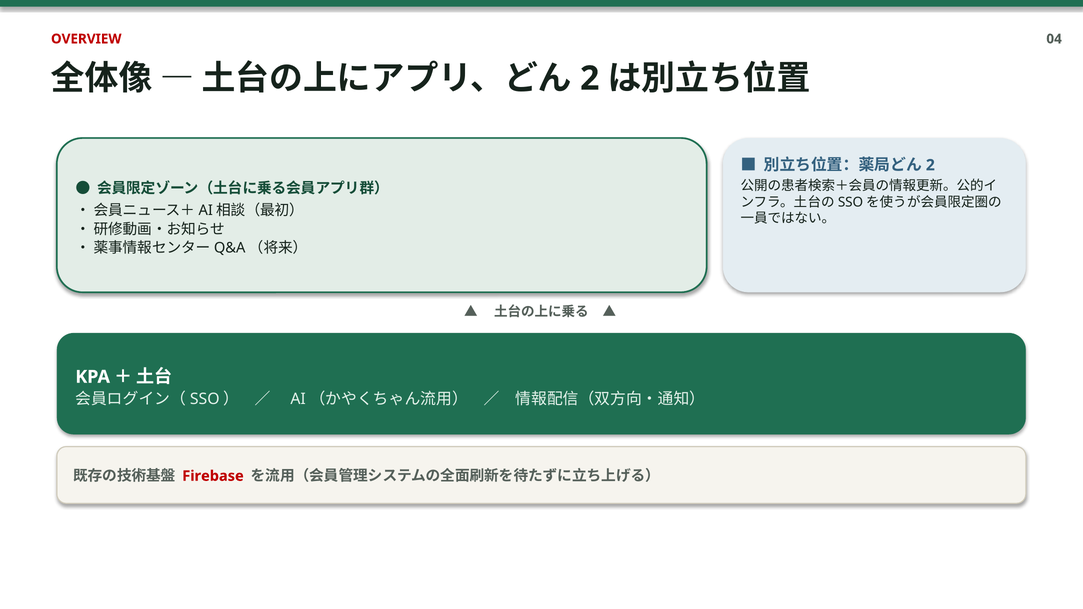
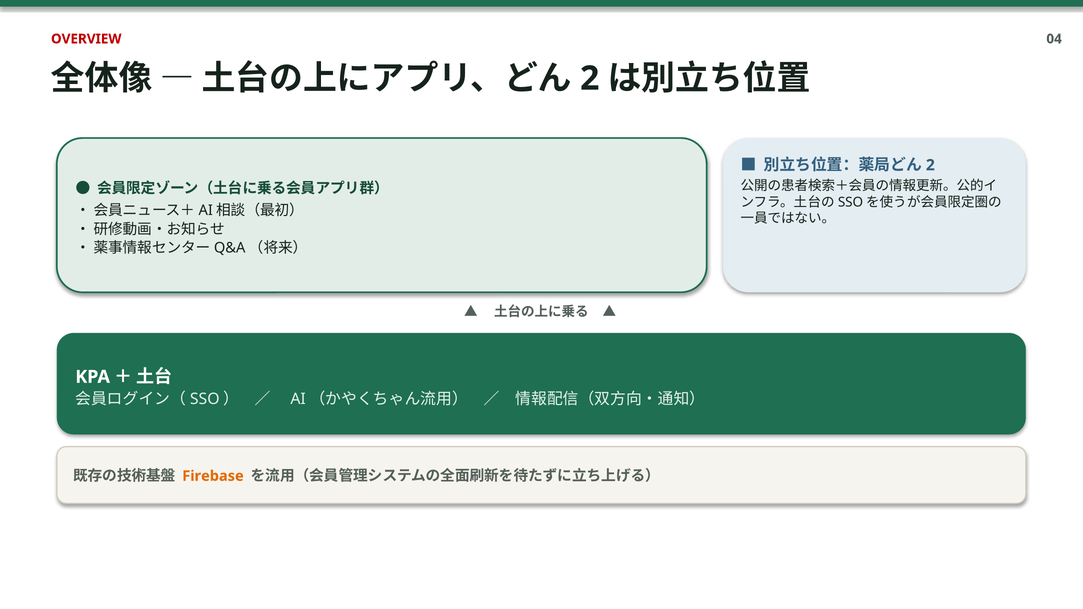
Firebase colour: red -> orange
